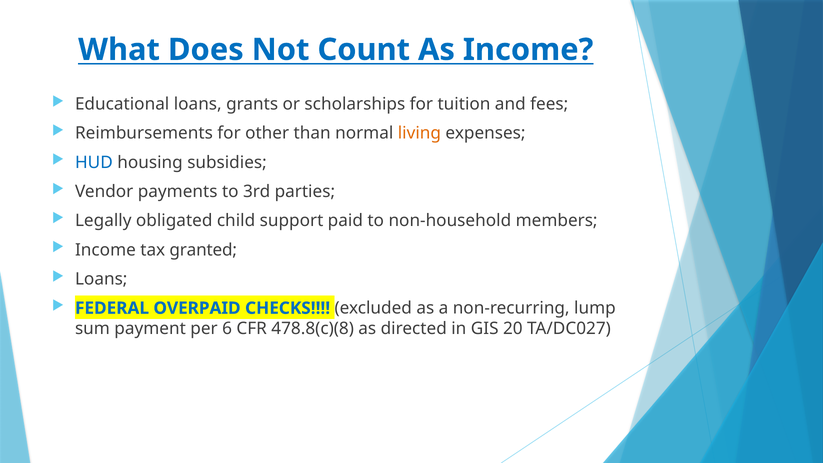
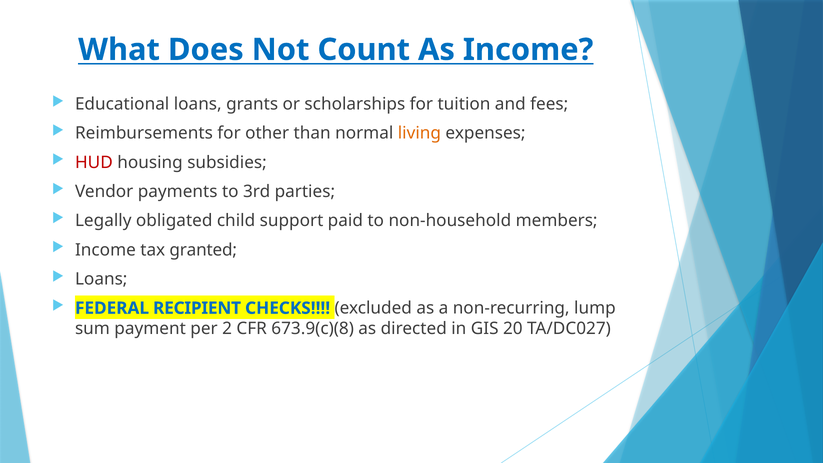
HUD colour: blue -> red
OVERPAID: OVERPAID -> RECIPIENT
6: 6 -> 2
478.8(c)(8: 478.8(c)(8 -> 673.9(c)(8
